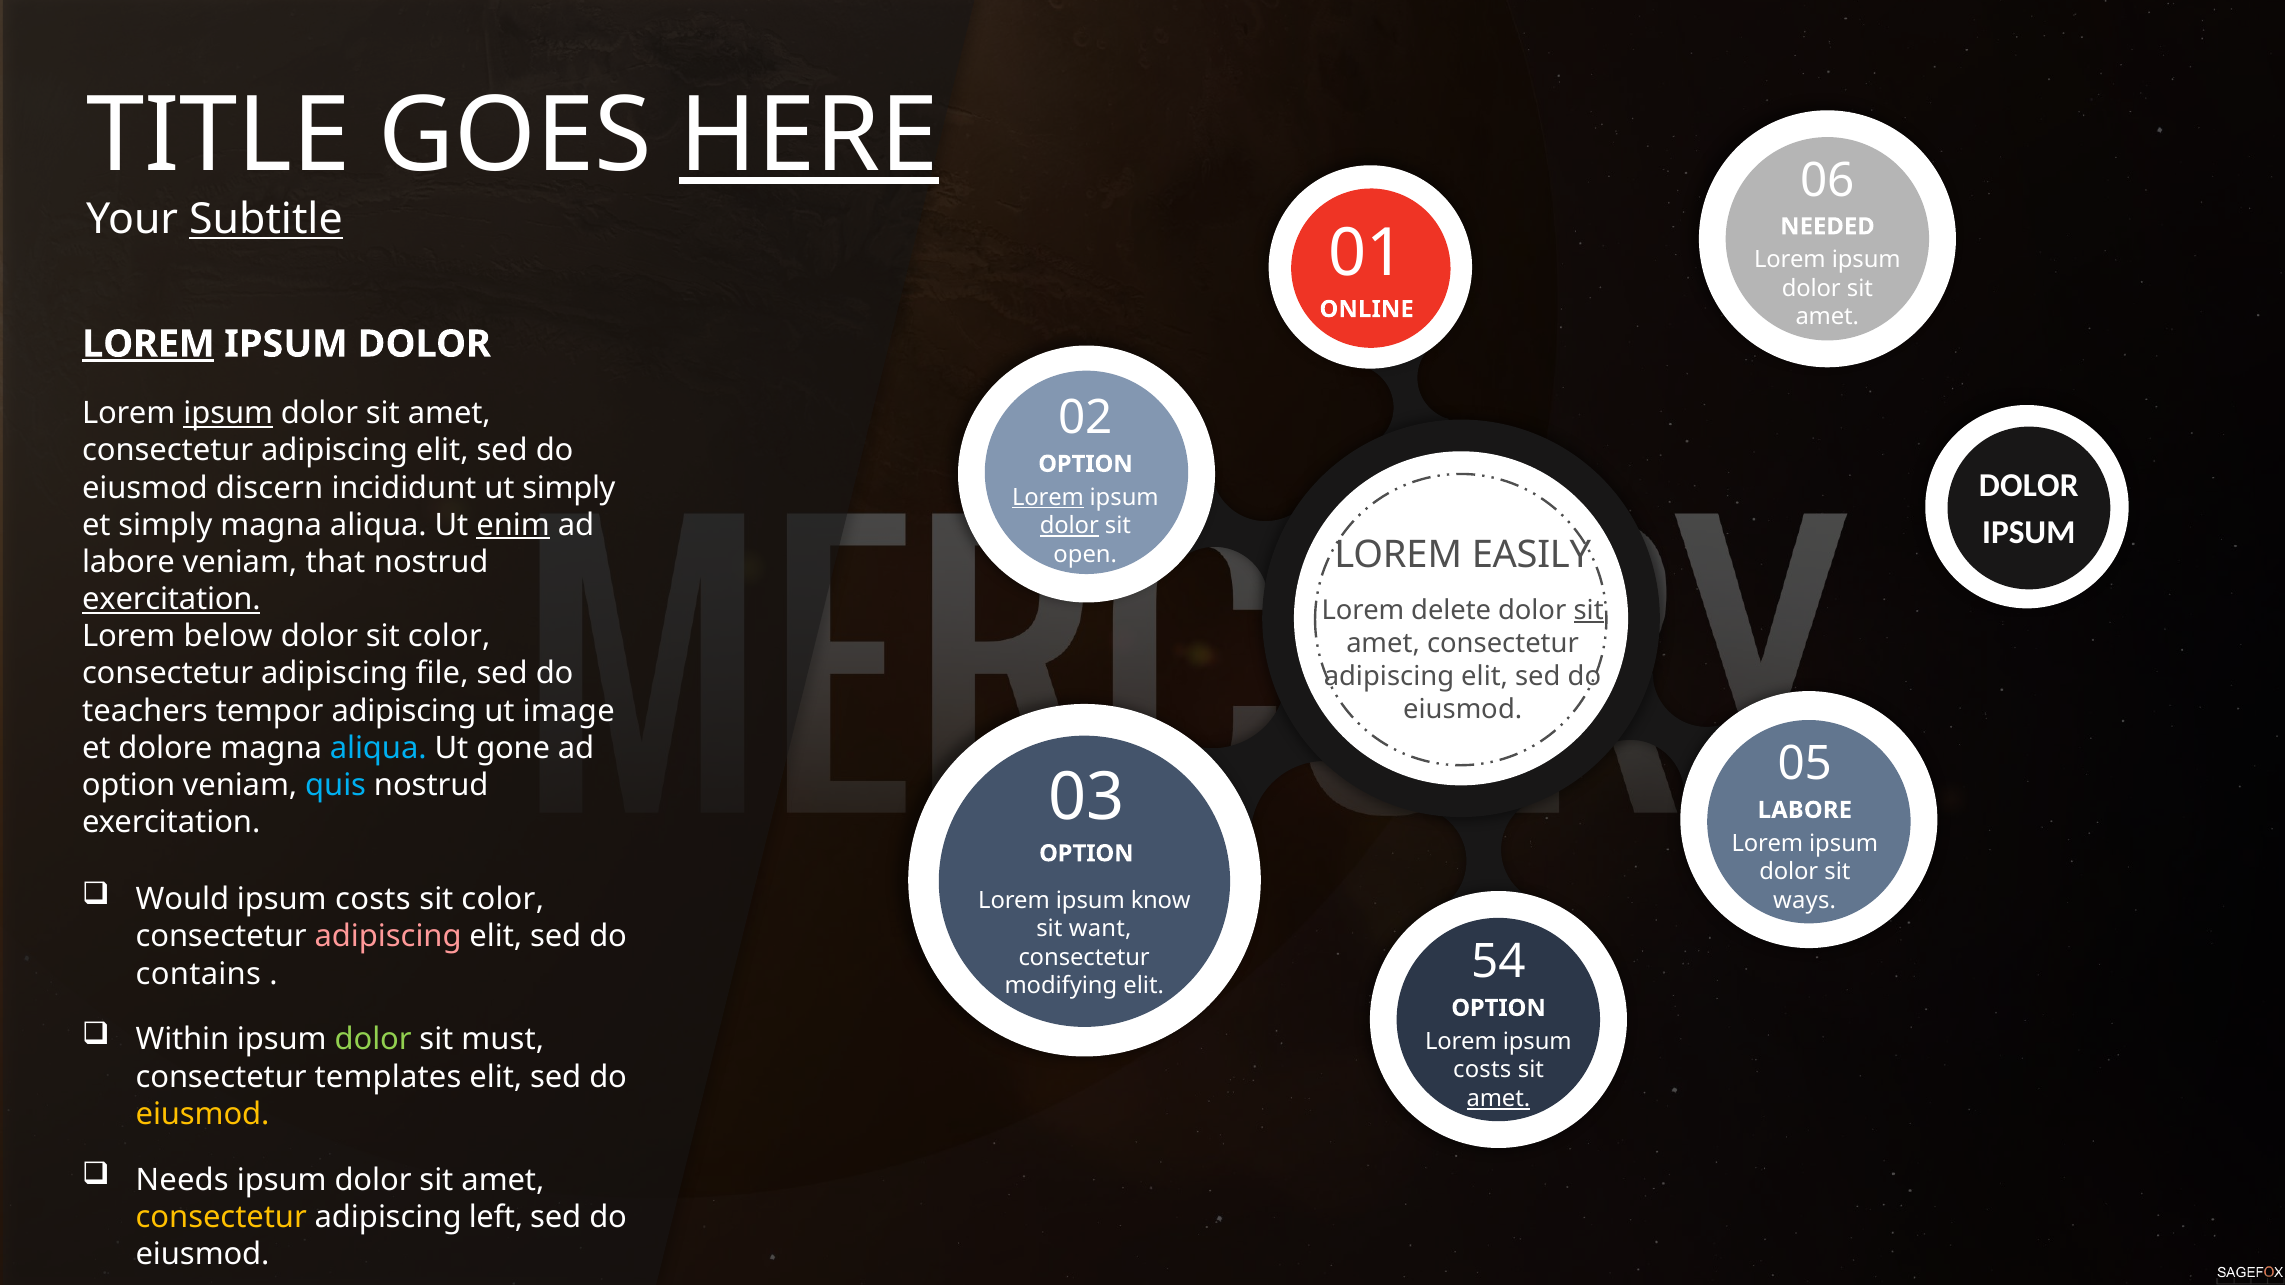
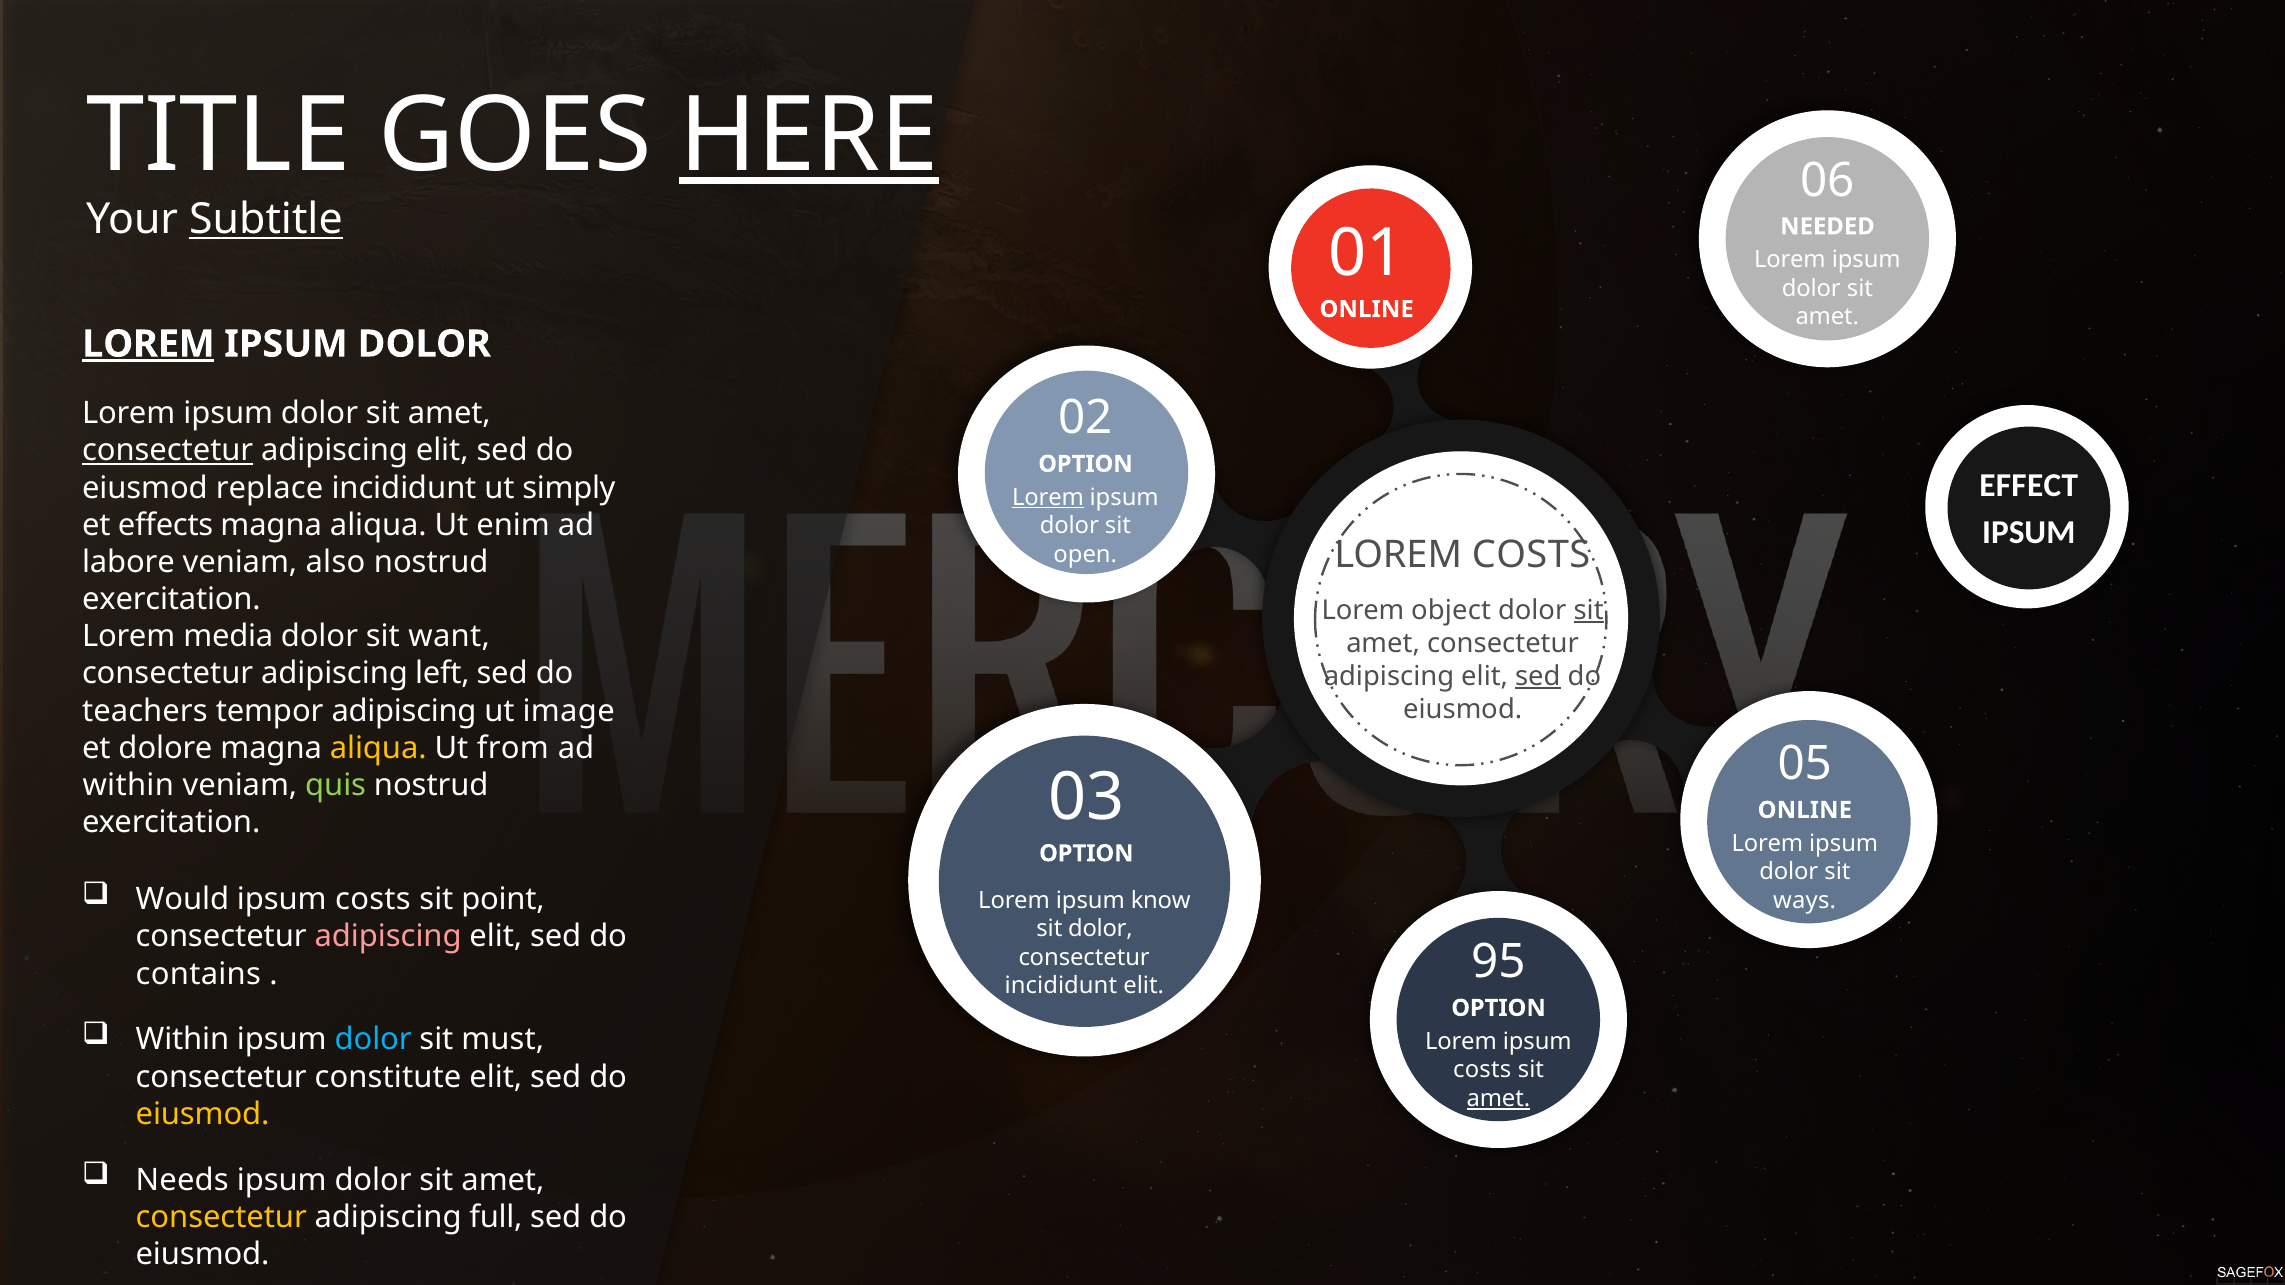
ipsum at (228, 414) underline: present -> none
consectetur at (168, 451) underline: none -> present
DOLOR at (2029, 486): DOLOR -> EFFECT
discern: discern -> replace
et simply: simply -> effects
enim underline: present -> none
dolor at (1069, 526) underline: present -> none
LOREM EASILY: EASILY -> COSTS
that: that -> also
exercitation at (171, 600) underline: present -> none
delete: delete -> object
below: below -> media
dolor sit color: color -> want
file: file -> left
sed at (1538, 676) underline: none -> present
aliqua at (378, 748) colour: light blue -> yellow
gone: gone -> from
option at (129, 785): option -> within
quis colour: light blue -> light green
LABORE at (1805, 810): LABORE -> ONLINE
color at (503, 900): color -> point
sit want: want -> dolor
modifying at (1061, 986): modifying -> incididunt
54: 54 -> 95
dolor at (373, 1040) colour: light green -> light blue
templates: templates -> constitute
left: left -> full
